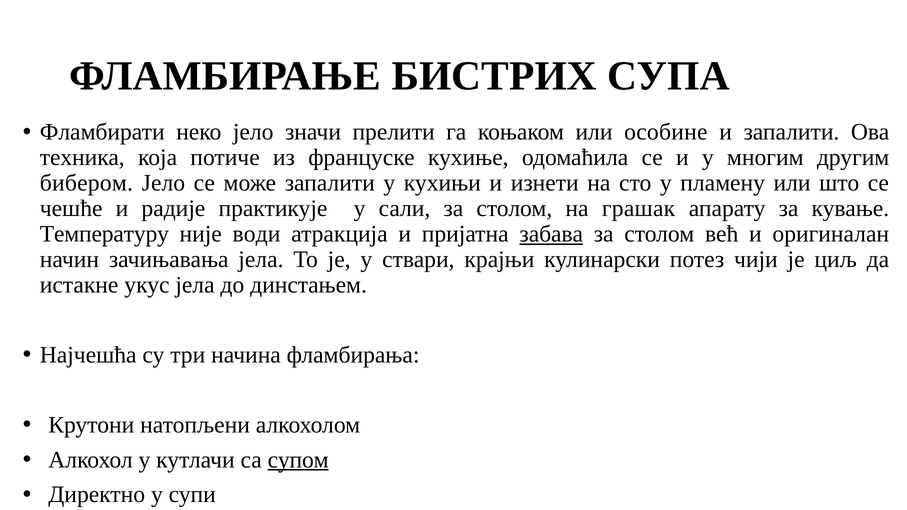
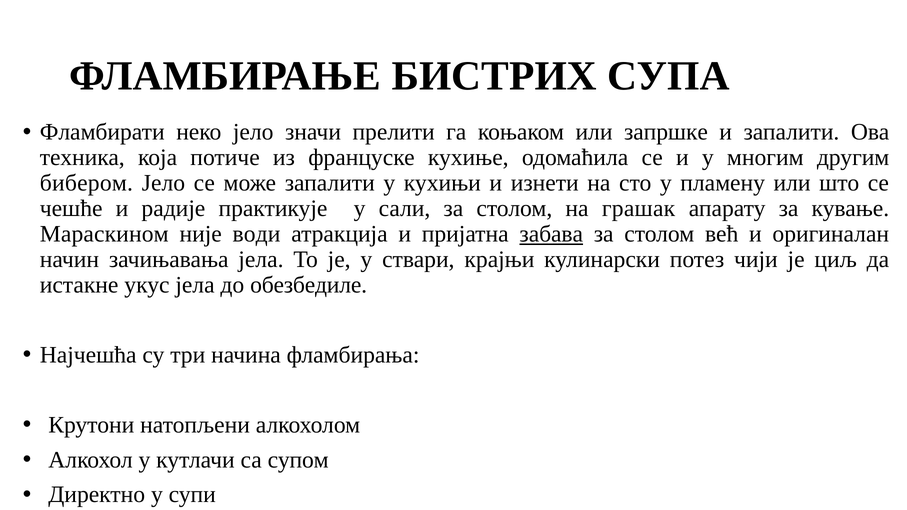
особине: особине -> запршке
Температуру: Температуру -> Мараскином
динстањем: динстањем -> обезбедиле
супом underline: present -> none
